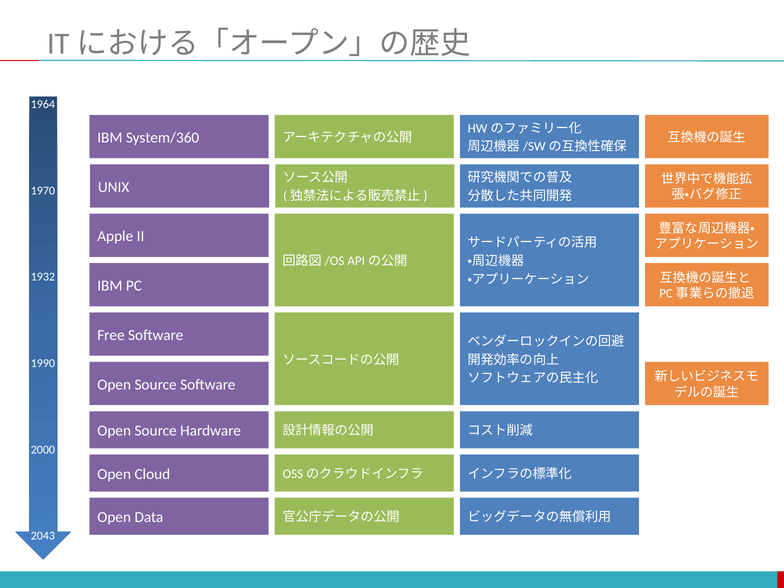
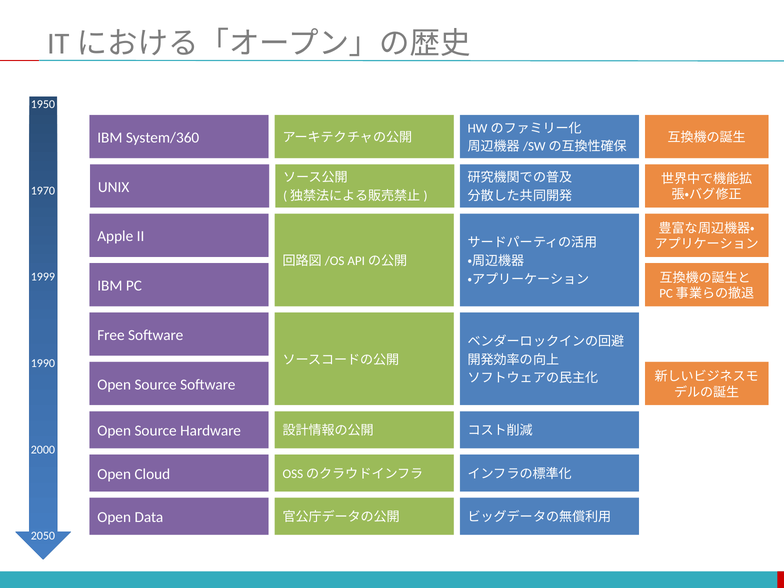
1964: 1964 -> 1950
1932: 1932 -> 1999
2043: 2043 -> 2050
